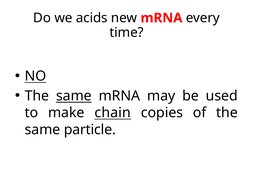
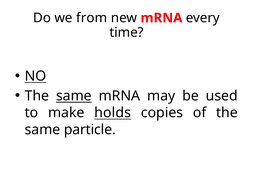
acids: acids -> from
chain: chain -> holds
